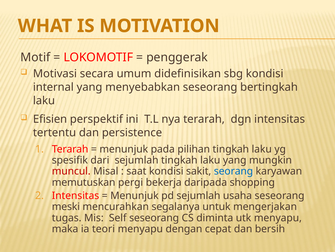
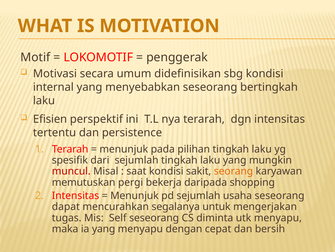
seorang colour: blue -> orange
meski: meski -> dapat
ia teori: teori -> yang
